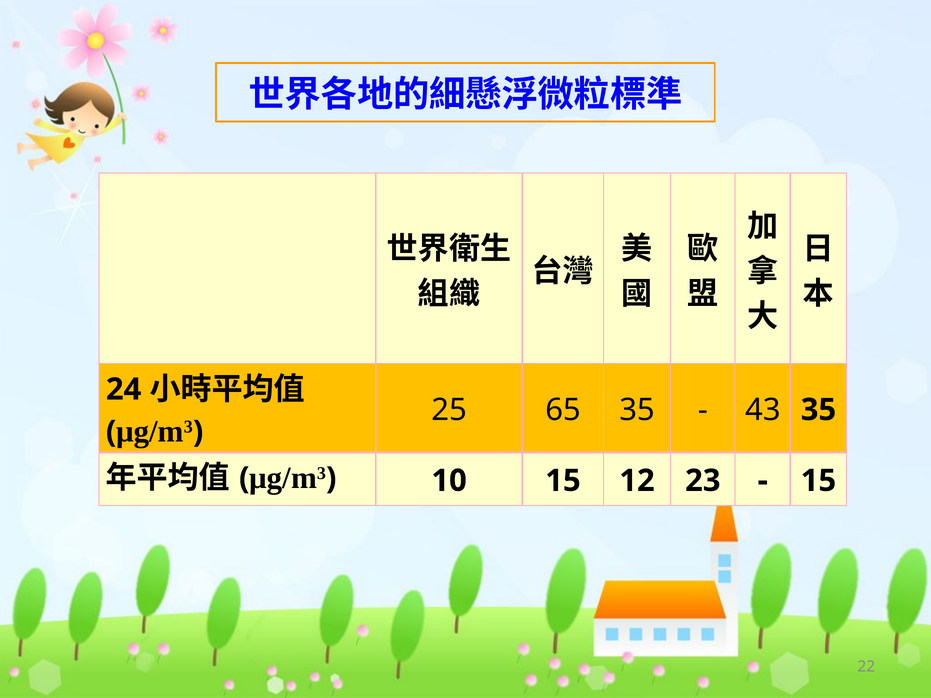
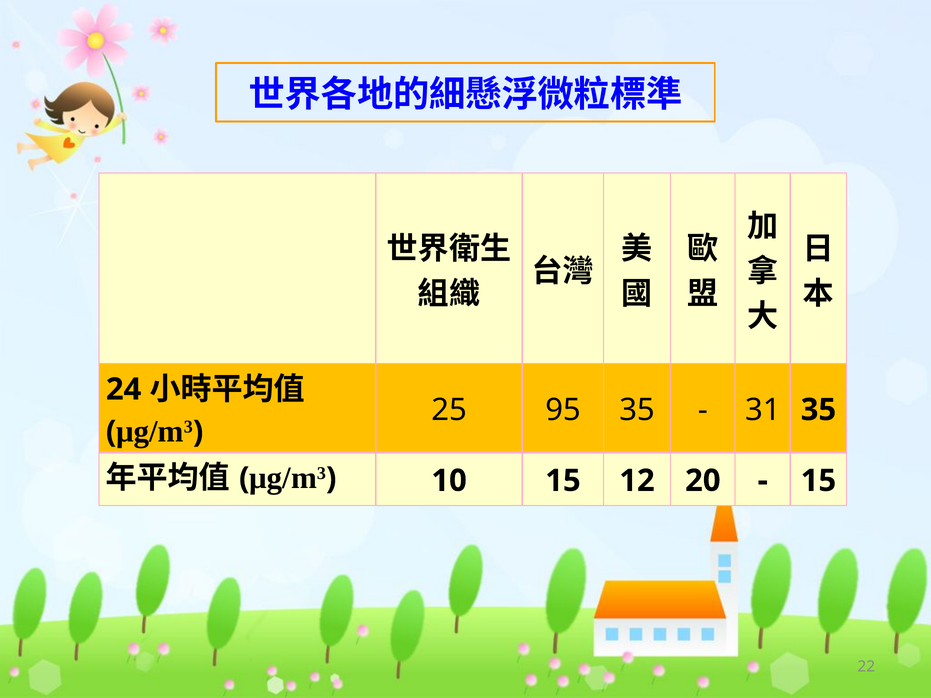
65: 65 -> 95
43: 43 -> 31
23: 23 -> 20
